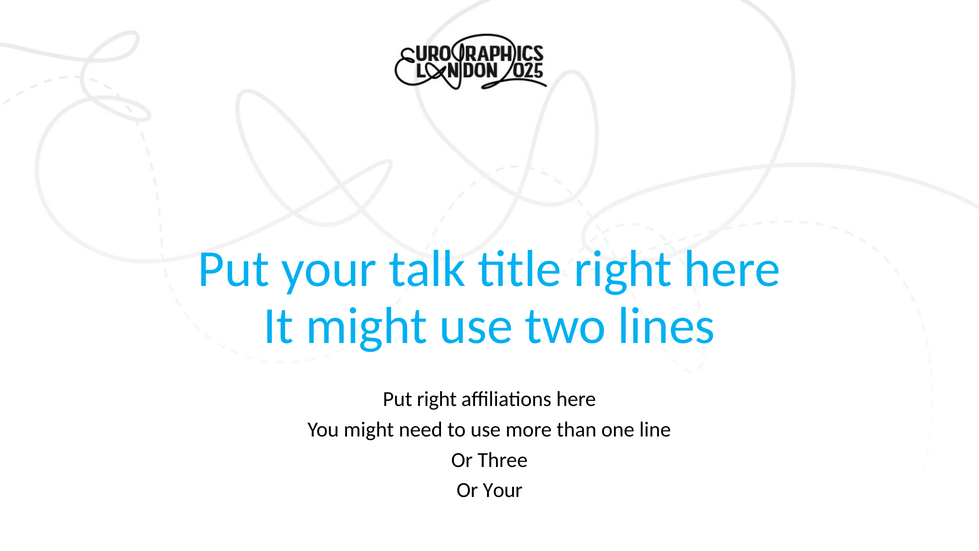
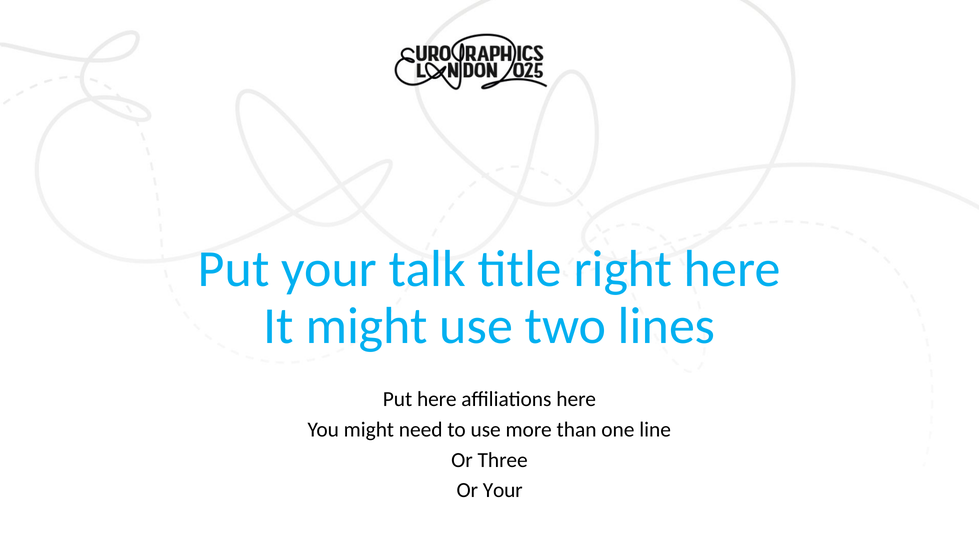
Put right: right -> here
